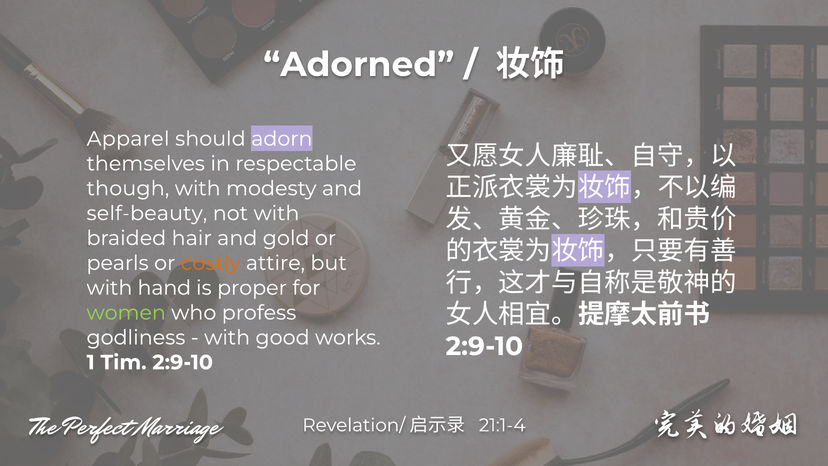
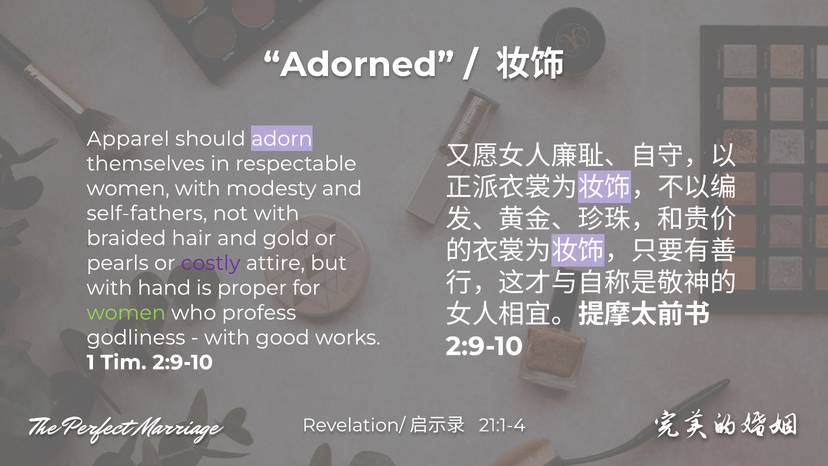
though at (128, 188): though -> women
self-beauty: self-beauty -> self-fathers
costly colour: orange -> purple
